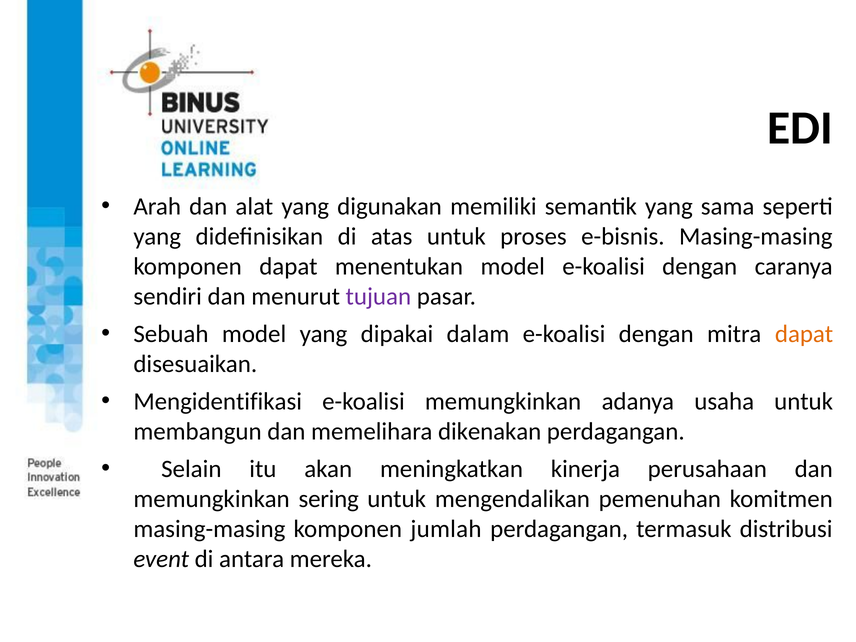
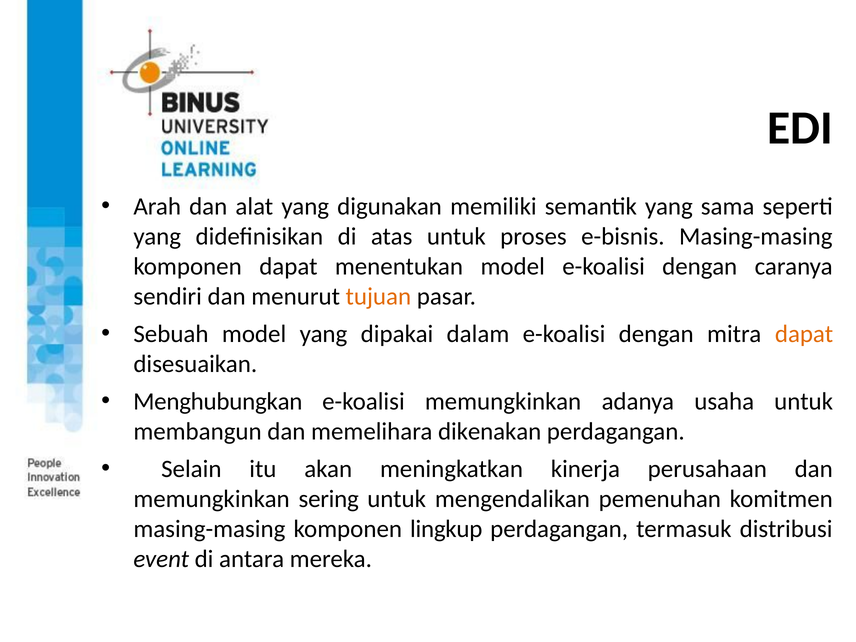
tujuan colour: purple -> orange
Mengidentifikasi: Mengidentifikasi -> Menghubungkan
jumlah: jumlah -> lingkup
